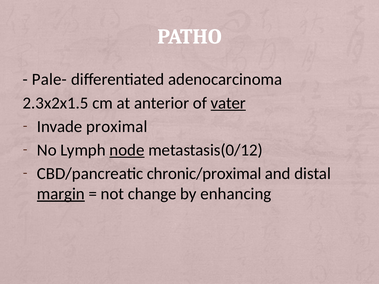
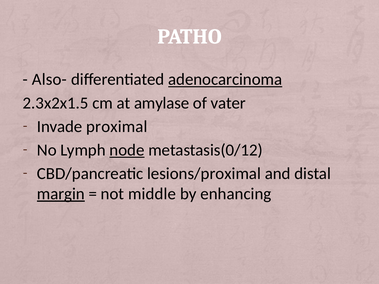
Pale-: Pale- -> Also-
adenocarcinoma underline: none -> present
anterior: anterior -> amylase
vater underline: present -> none
chronic/proximal: chronic/proximal -> lesions/proximal
change: change -> middle
